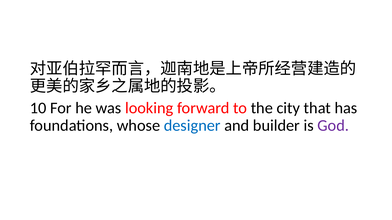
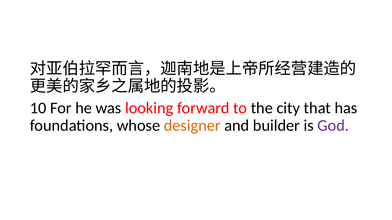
designer colour: blue -> orange
